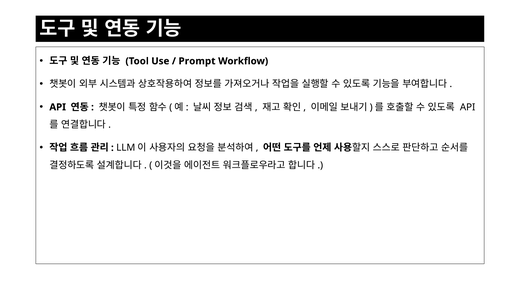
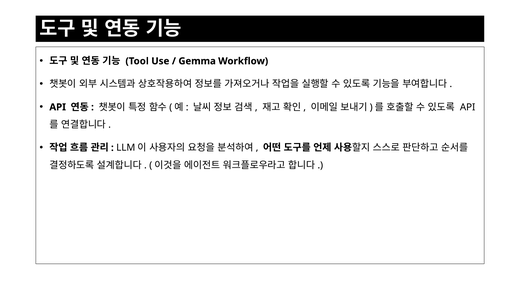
Prompt: Prompt -> Gemma
